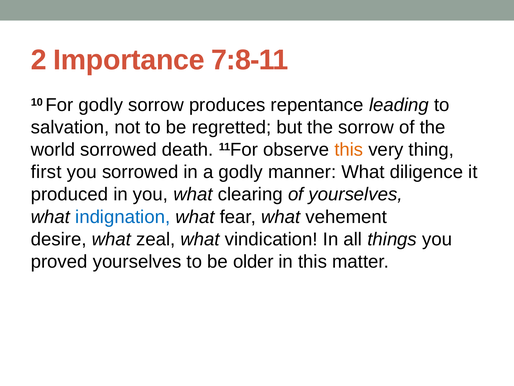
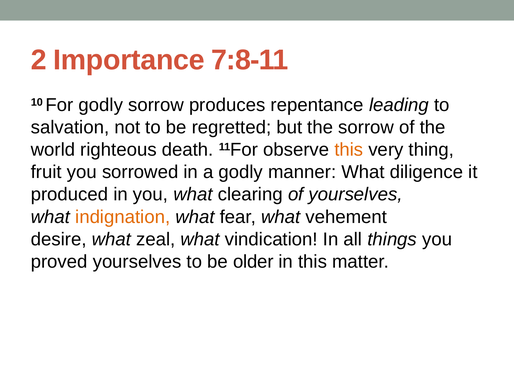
world sorrowed: sorrowed -> righteous
first: first -> fruit
indignation colour: blue -> orange
